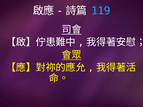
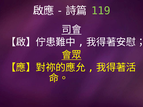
119 colour: light blue -> light green
